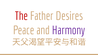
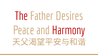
Harmony colour: purple -> red
